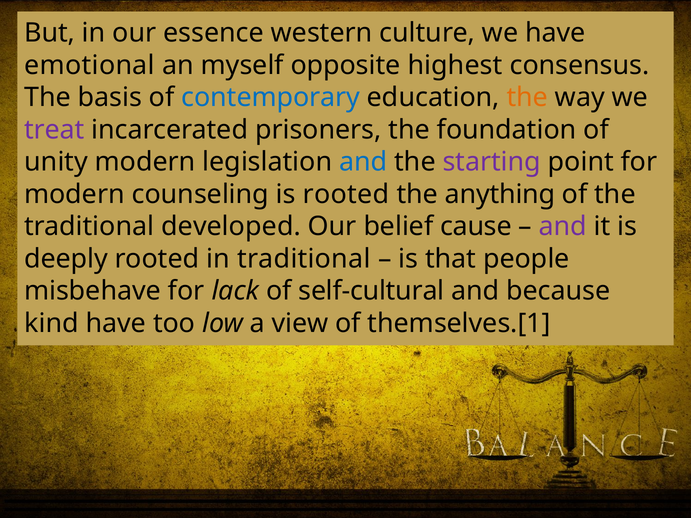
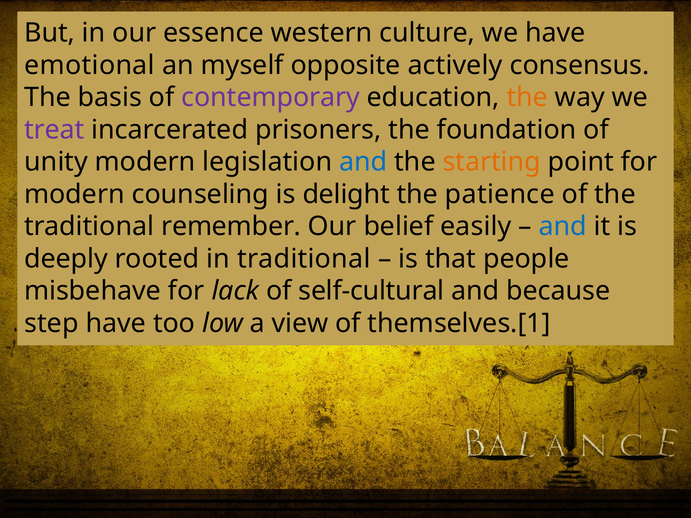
highest: highest -> actively
contemporary colour: blue -> purple
starting colour: purple -> orange
is rooted: rooted -> delight
anything: anything -> patience
developed: developed -> remember
cause: cause -> easily
and at (563, 227) colour: purple -> blue
kind: kind -> step
